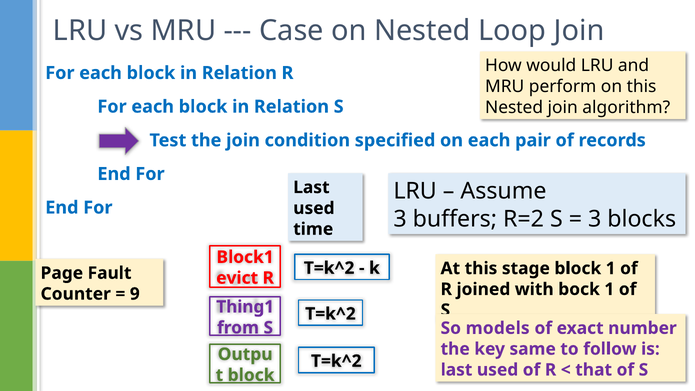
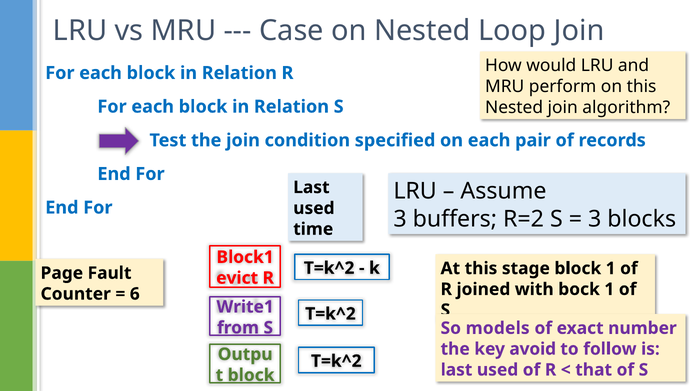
9: 9 -> 6
Thing1: Thing1 -> Write1
same: same -> avoid
